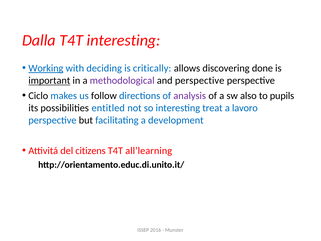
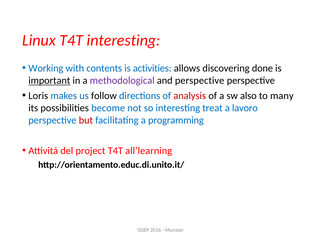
Dalla: Dalla -> Linux
Working underline: present -> none
deciding: deciding -> contents
critically: critically -> activities
Ciclo: Ciclo -> Loris
analysis colour: purple -> red
pupils: pupils -> many
entitled: entitled -> become
but colour: black -> red
development: development -> programming
citizens: citizens -> project
